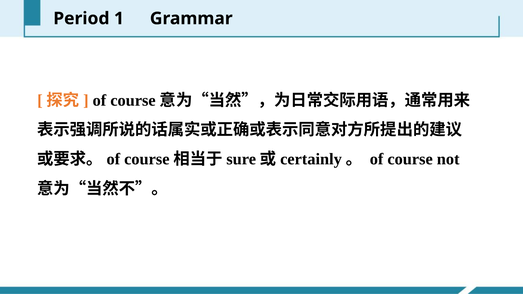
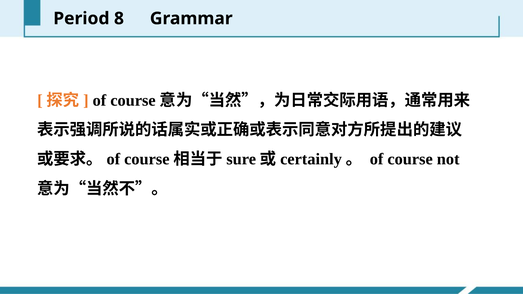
1: 1 -> 8
